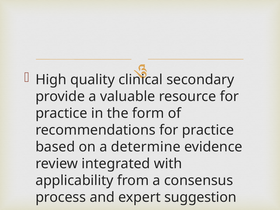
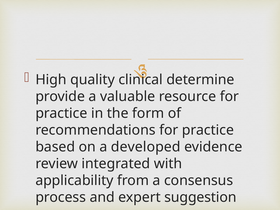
secondary: secondary -> determine
determine: determine -> developed
